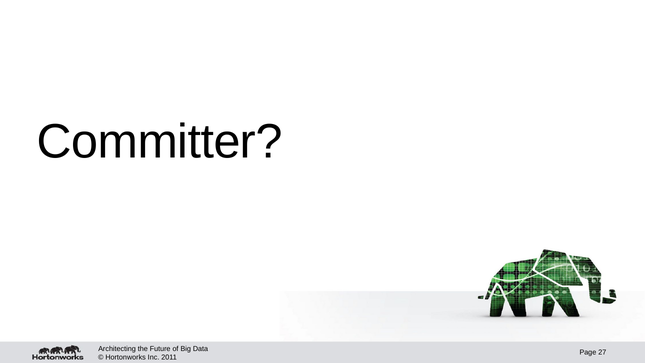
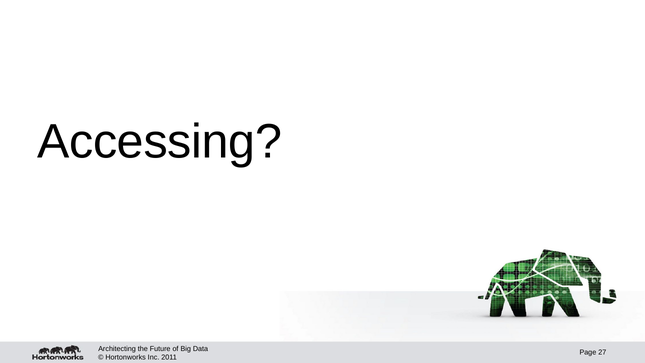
Committer: Committer -> Accessing
